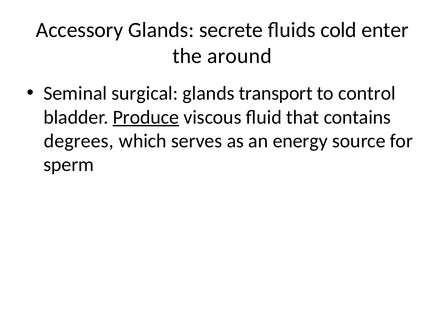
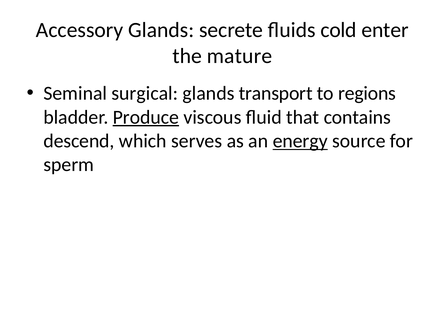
around: around -> mature
control: control -> regions
degrees: degrees -> descend
energy underline: none -> present
